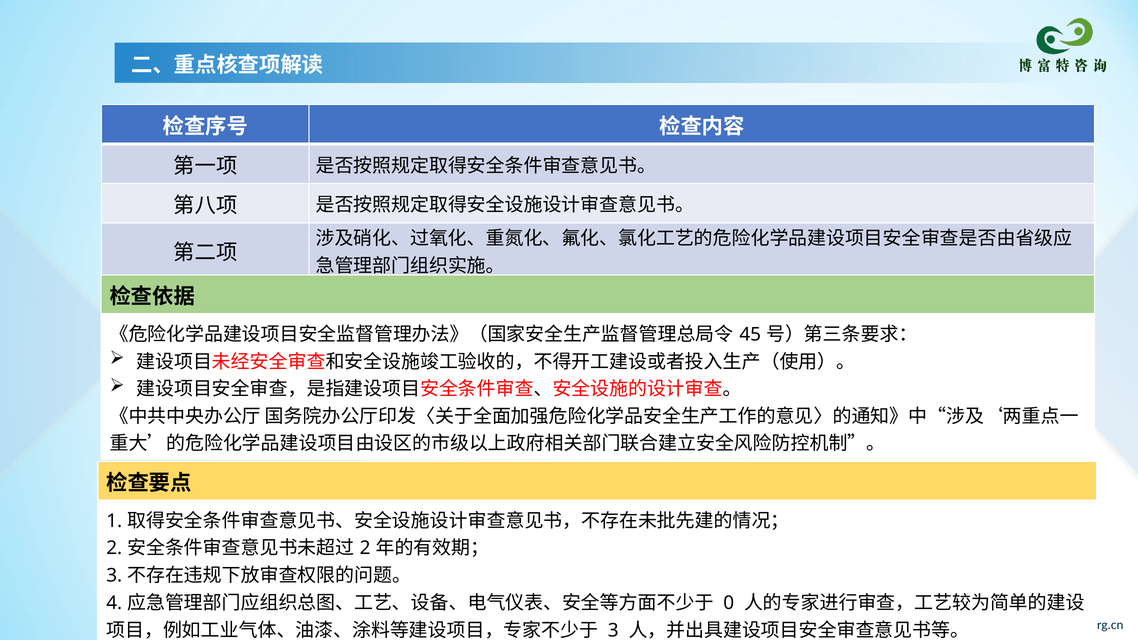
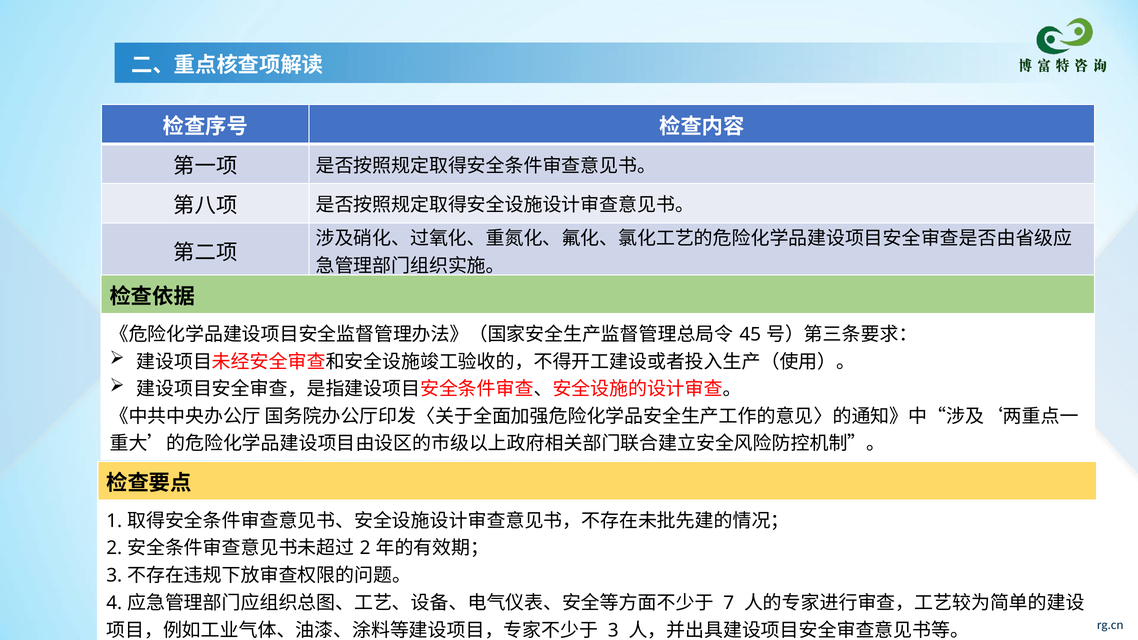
0: 0 -> 7
